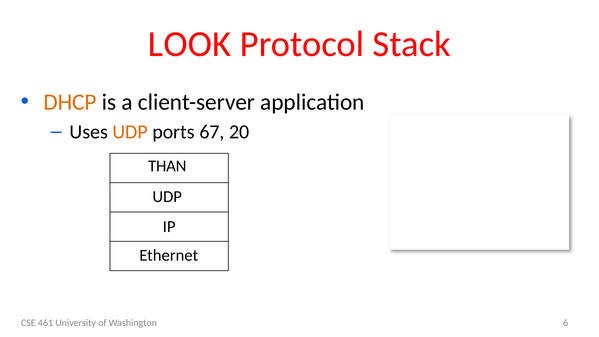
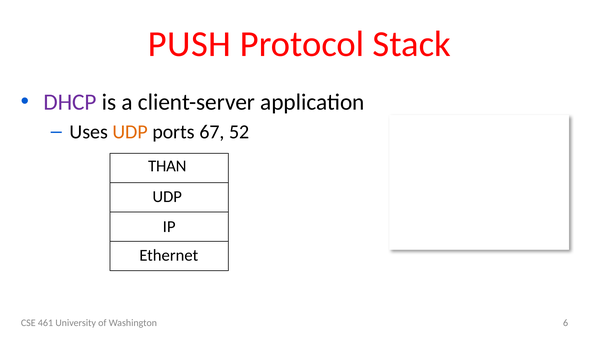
LOOK: LOOK -> PUSH
DHCP colour: orange -> purple
20: 20 -> 52
